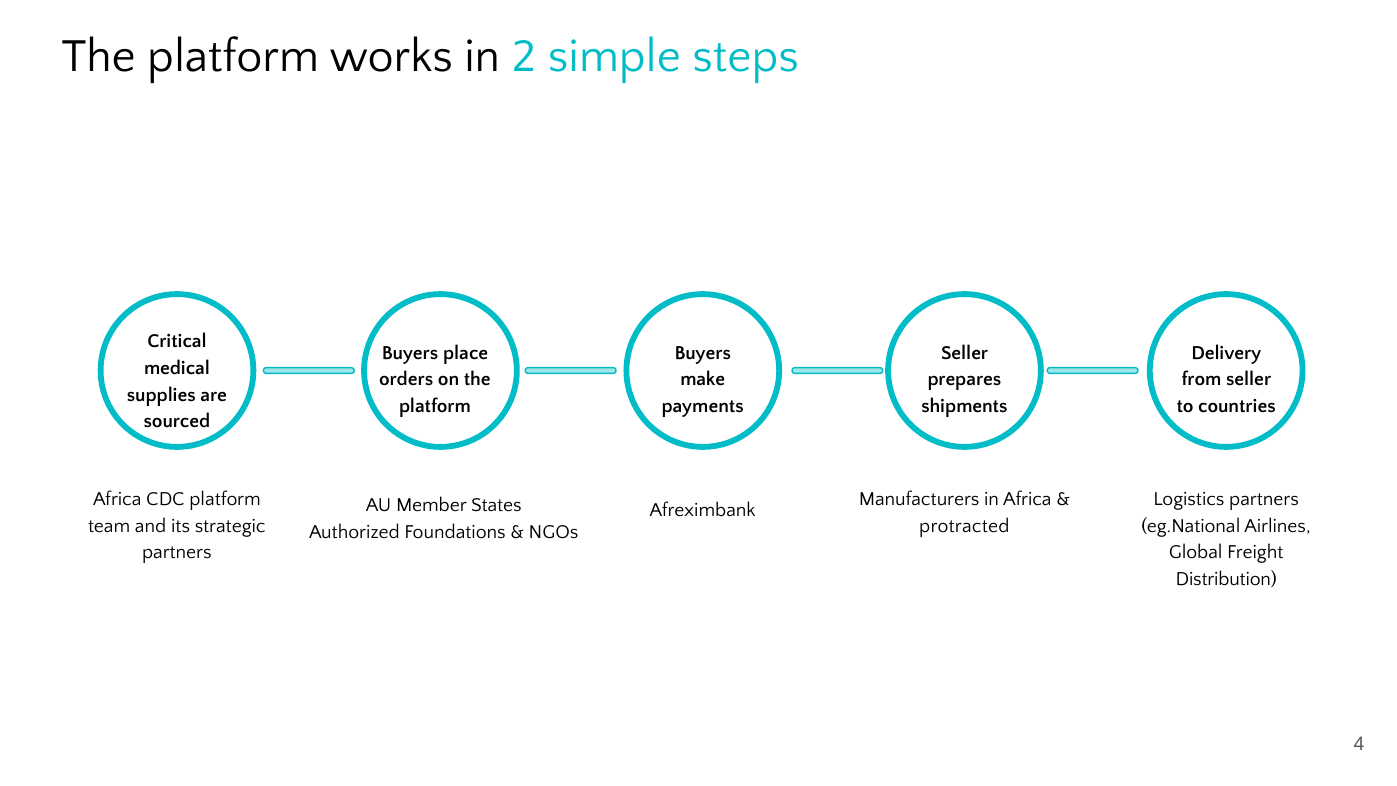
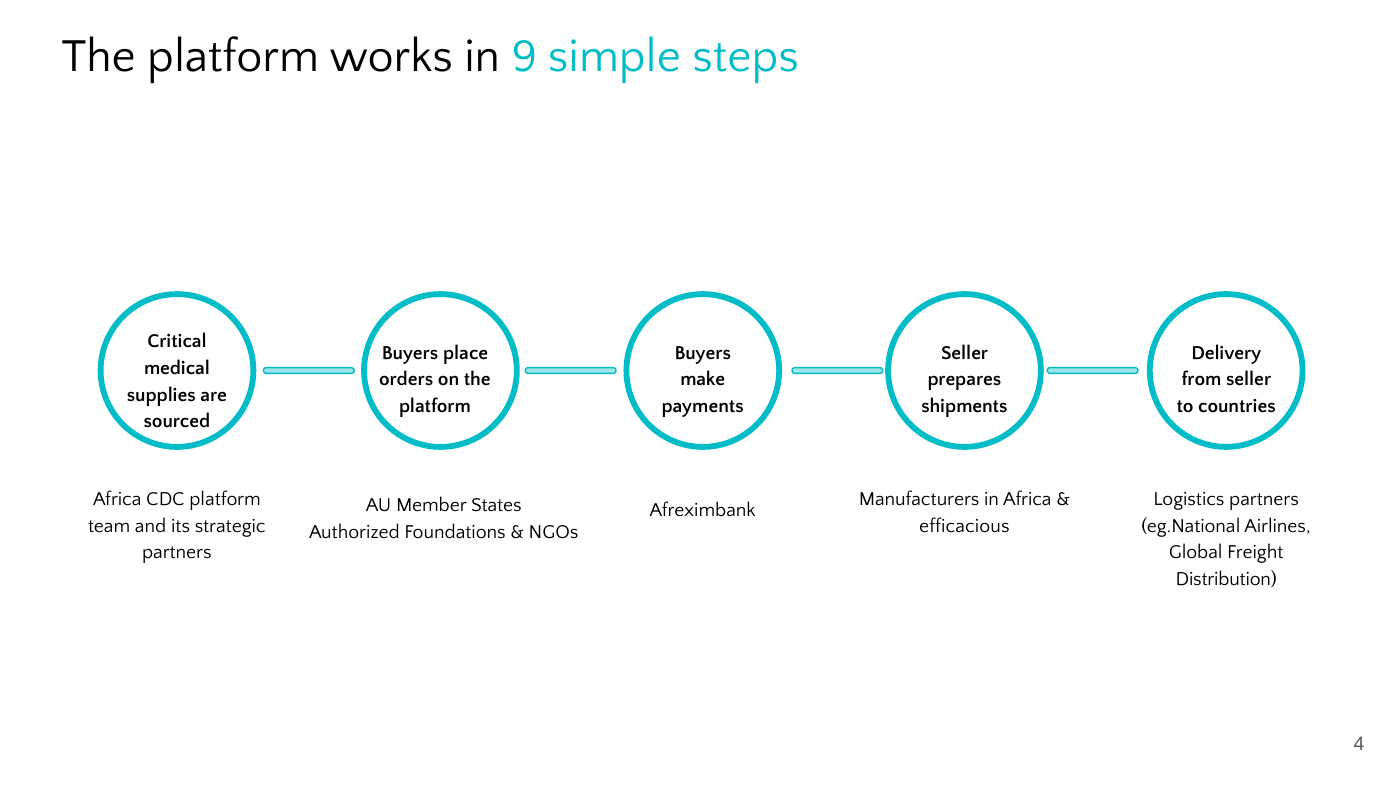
2: 2 -> 9
protracted: protracted -> efficacious
